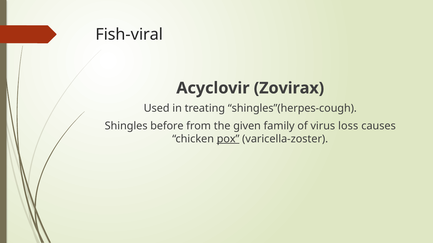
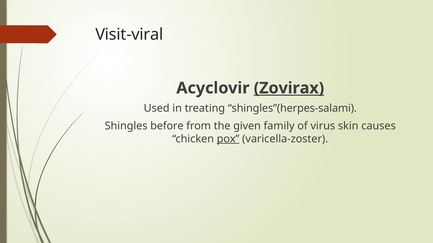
Fish-viral: Fish-viral -> Visit-viral
Zovirax underline: none -> present
shingles”(herpes-cough: shingles”(herpes-cough -> shingles”(herpes-salami
loss: loss -> skin
